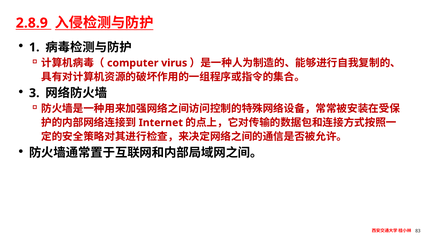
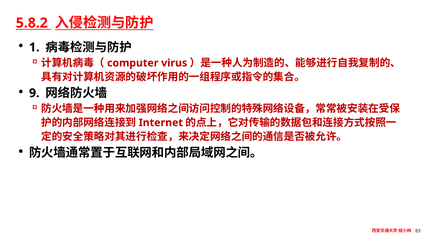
2.8.9: 2.8.9 -> 5.8.2
3: 3 -> 9
